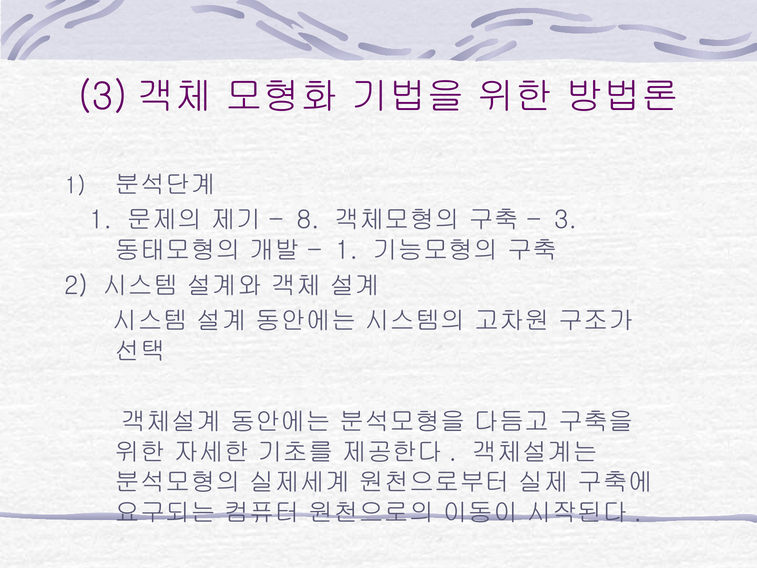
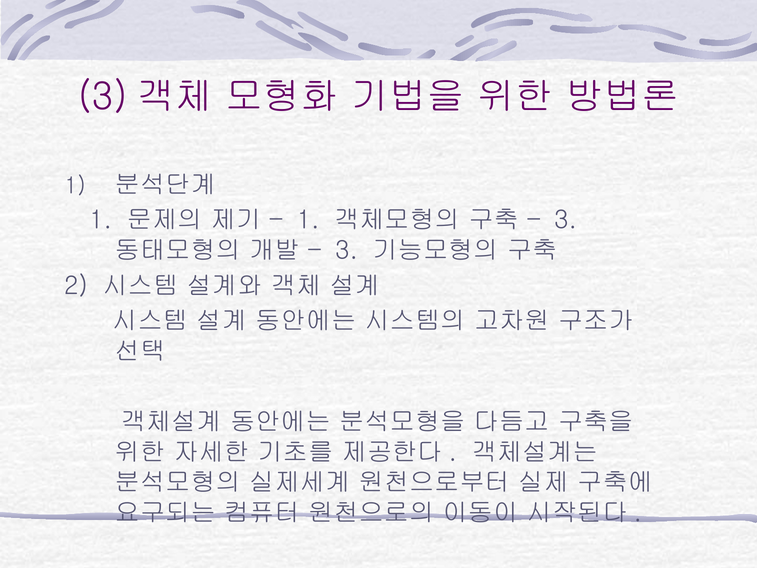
8 at (308, 220): 8 -> 1
1 at (347, 250): 1 -> 3
